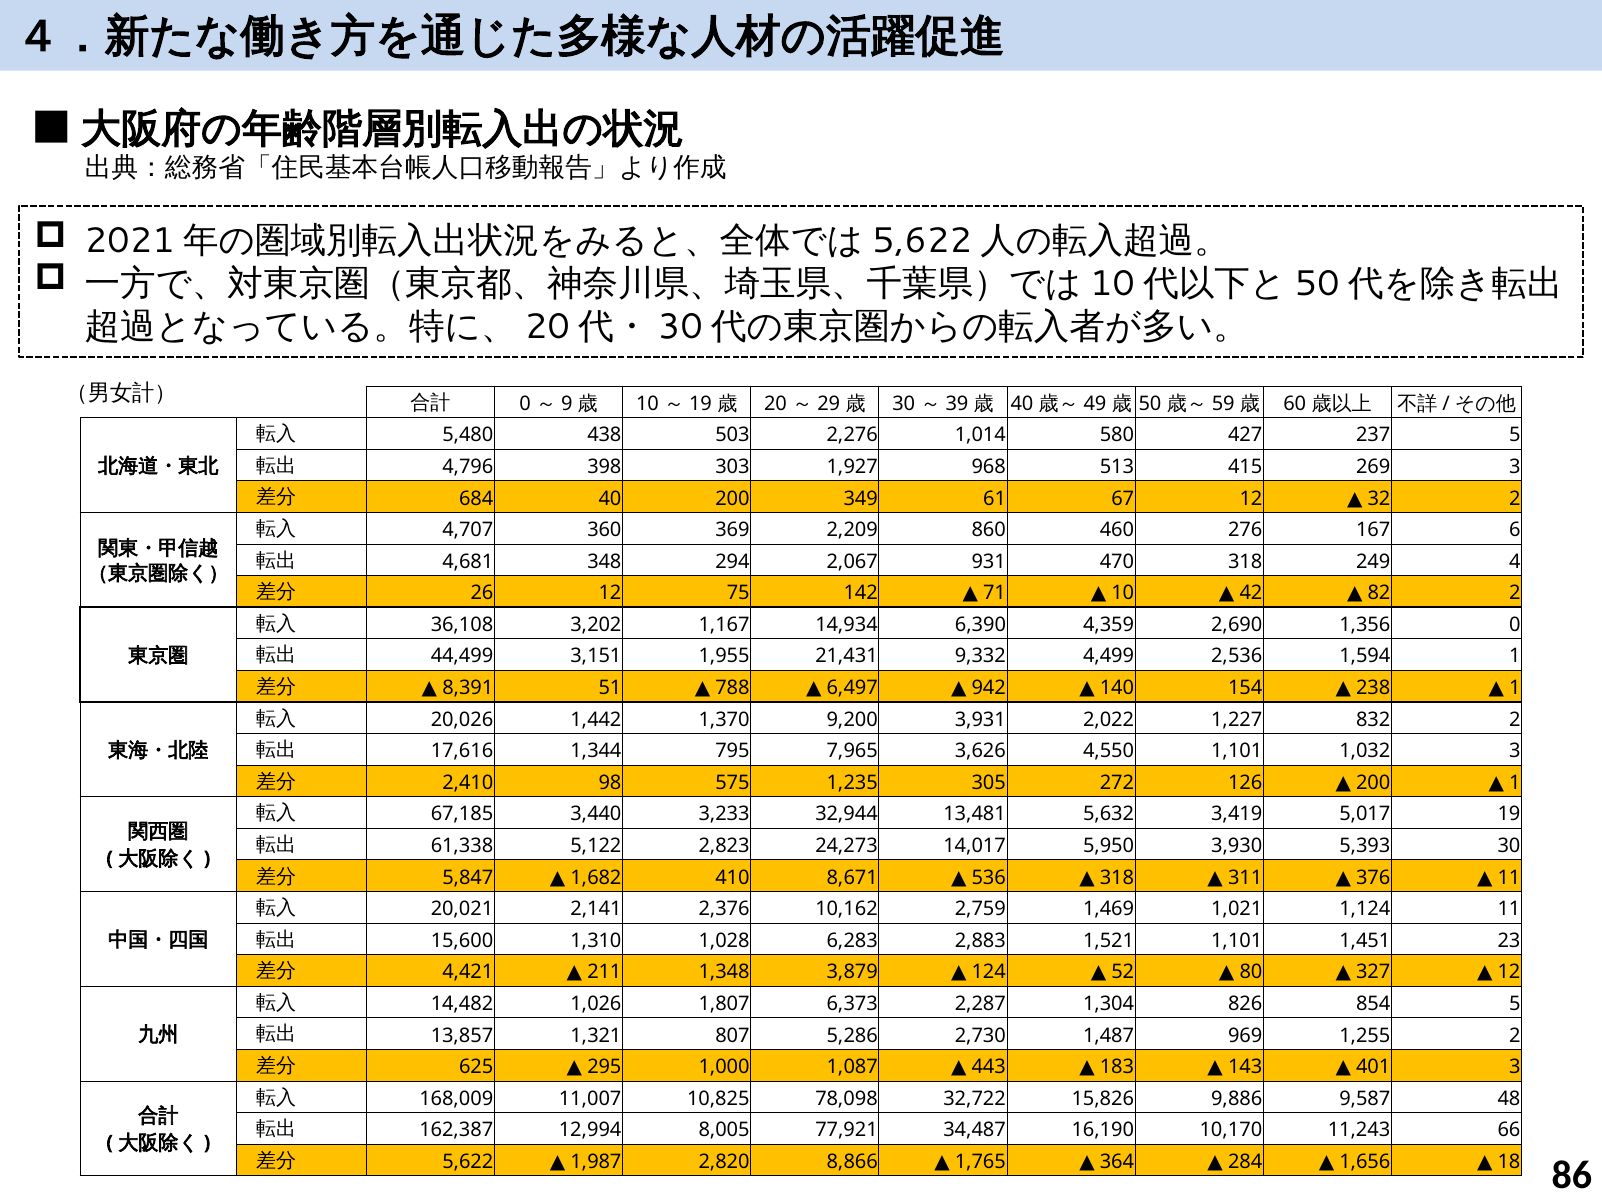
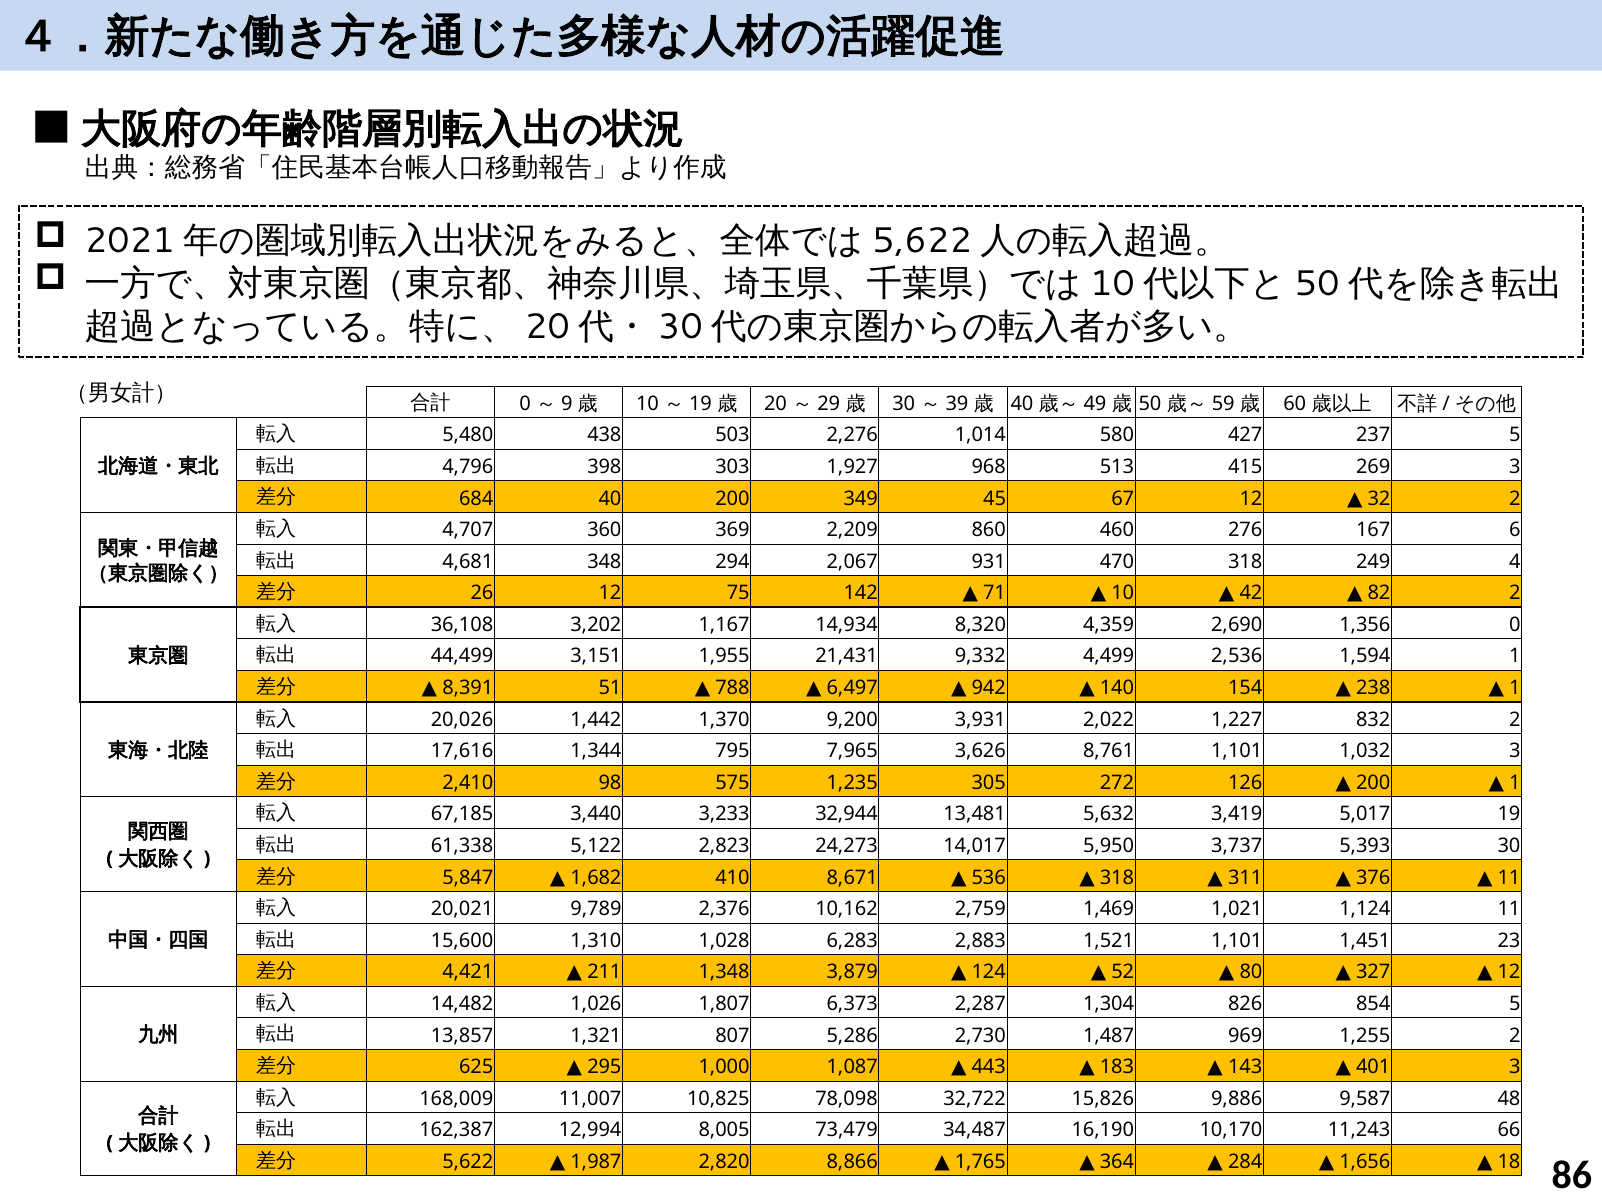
61: 61 -> 45
6,390: 6,390 -> 8,320
4,550: 4,550 -> 8,761
3,930: 3,930 -> 3,737
2,141: 2,141 -> 9,789
77,921: 77,921 -> 73,479
